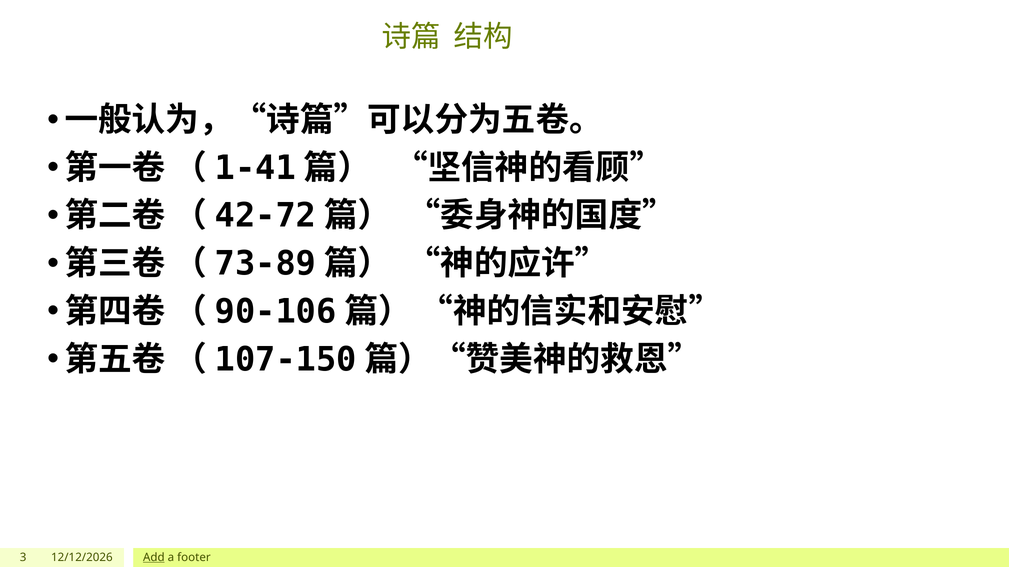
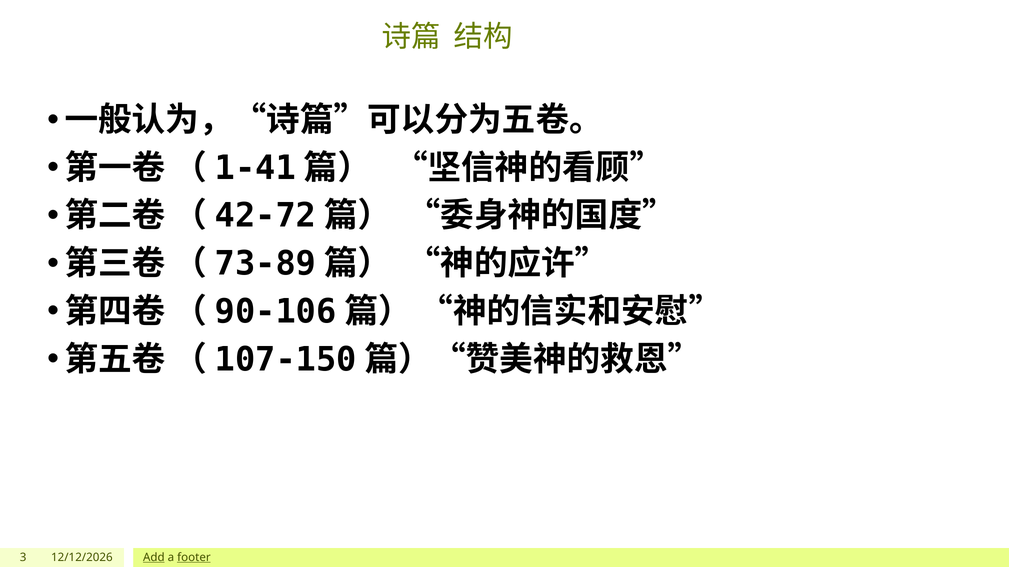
footer underline: none -> present
